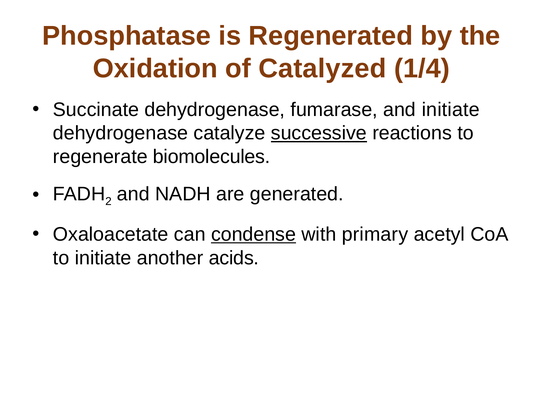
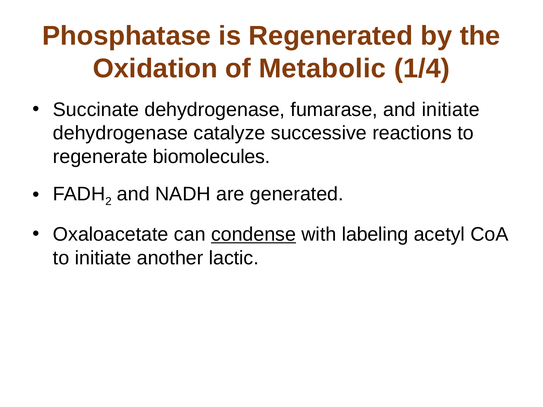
Catalyzed: Catalyzed -> Metabolic
successive underline: present -> none
primary: primary -> labeling
acids: acids -> lactic
